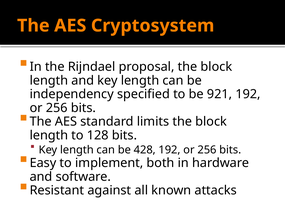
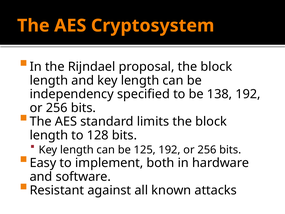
921: 921 -> 138
428: 428 -> 125
